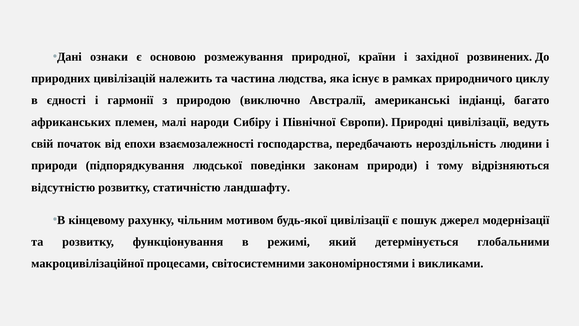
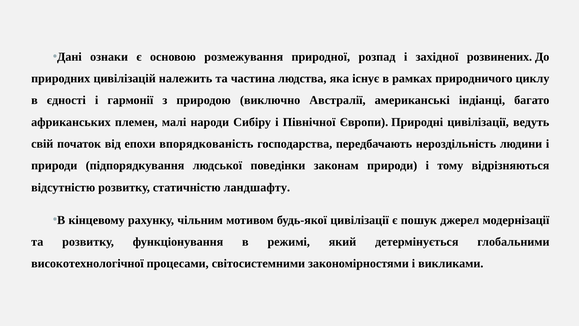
країни: країни -> розпад
взаємозалежності: взаємозалежності -> впорядкованість
макроцивілізаційної: макроцивілізаційної -> високотехнологічної
